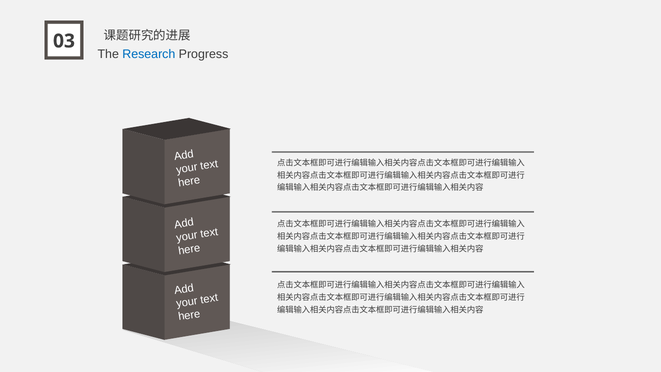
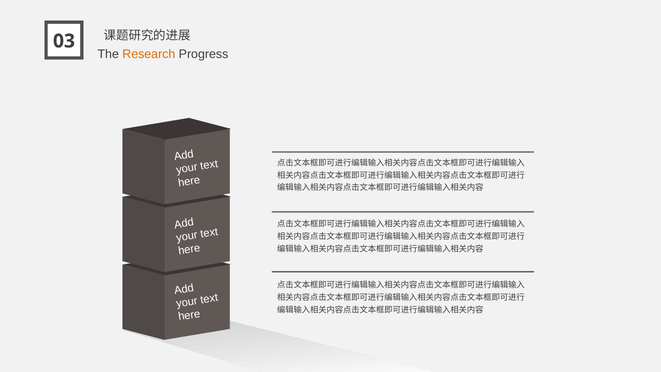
Research colour: blue -> orange
